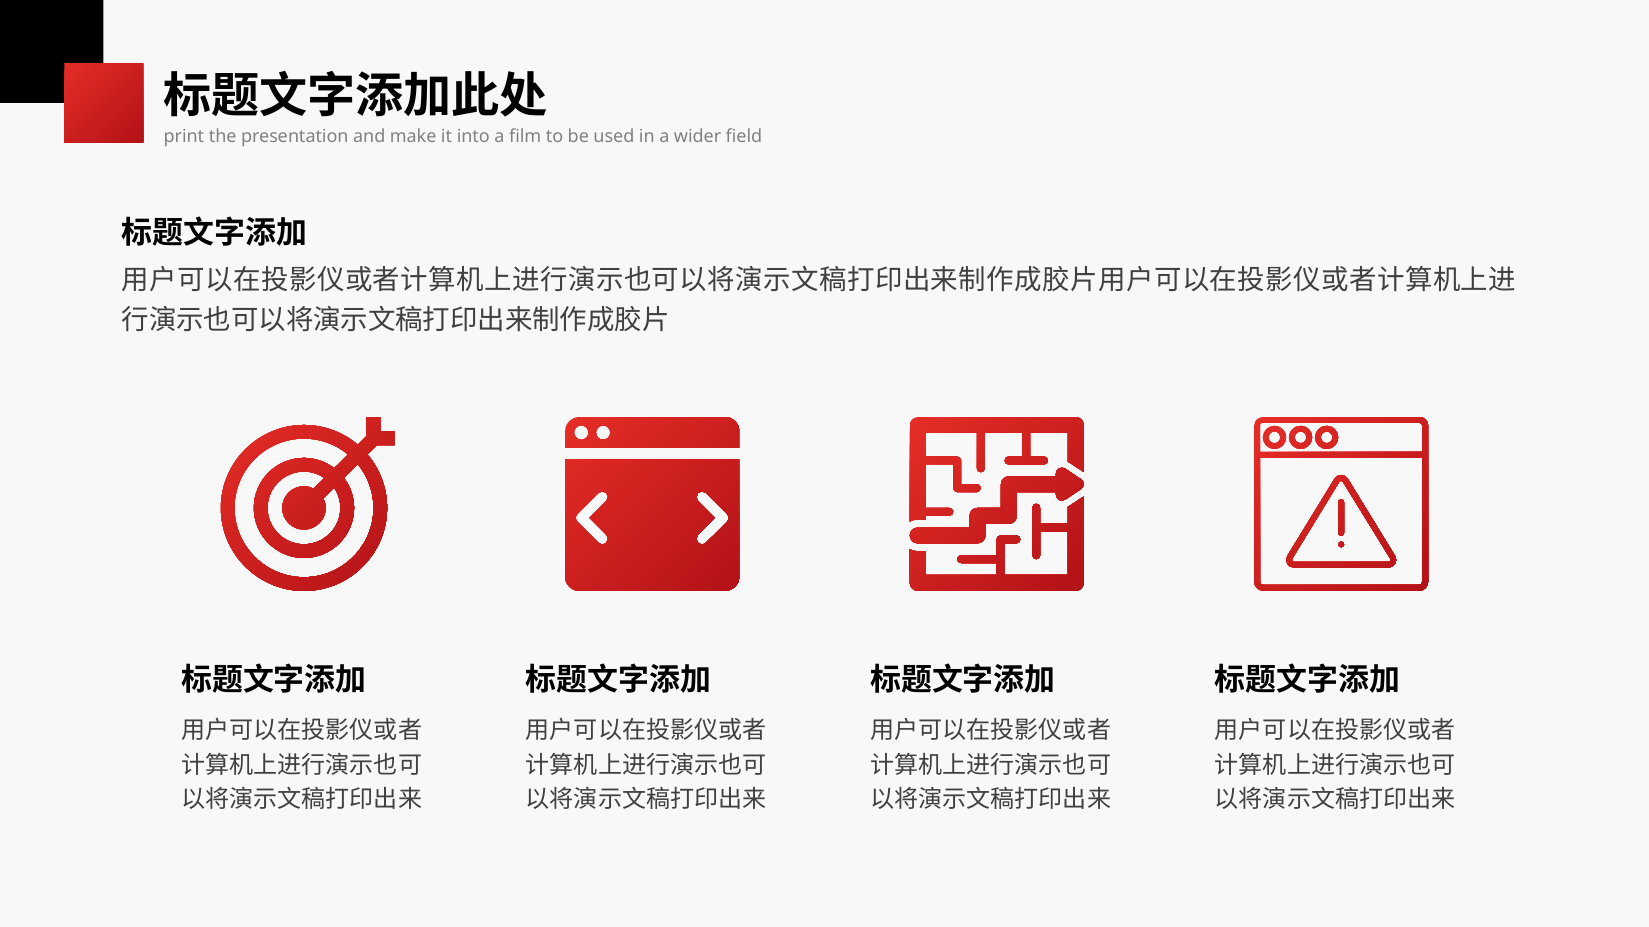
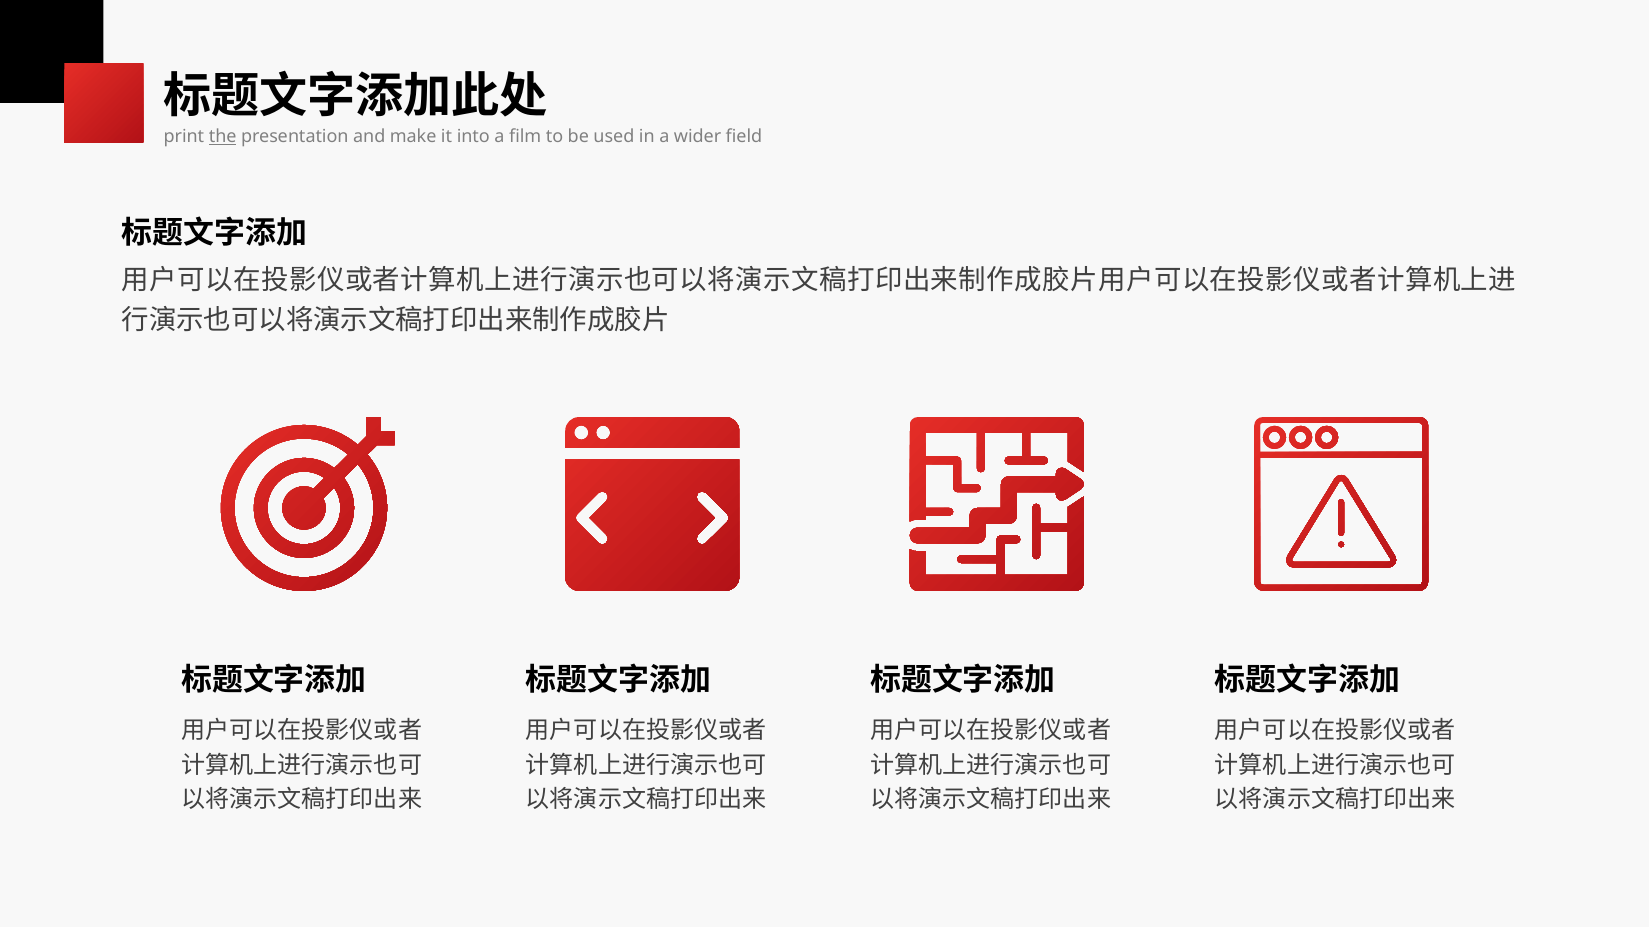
the underline: none -> present
